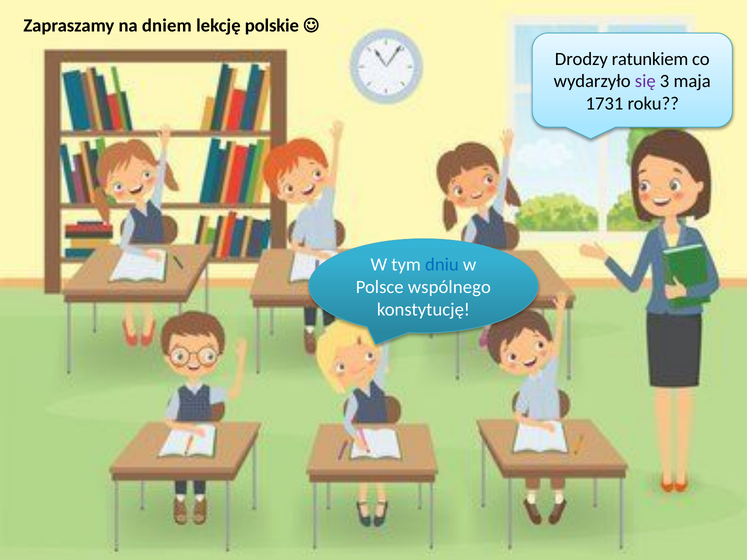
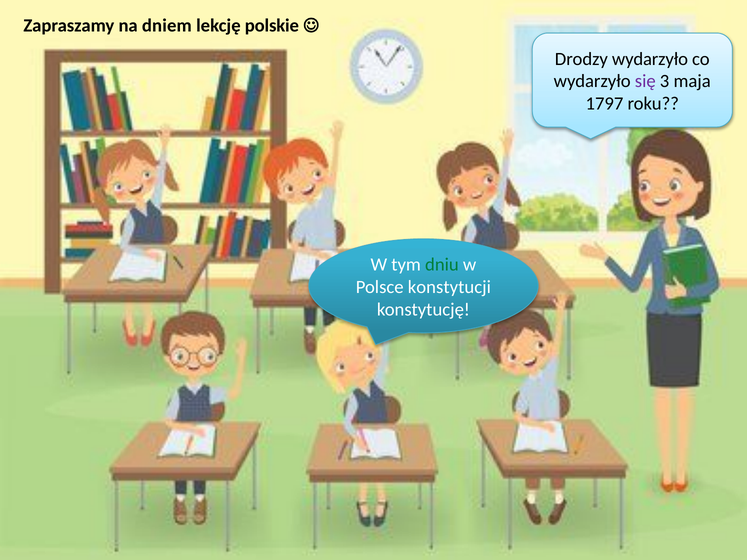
Drodzy ratunkiem: ratunkiem -> wydarzyło
1731: 1731 -> 1797
dniu colour: blue -> green
wspólnego: wspólnego -> konstytucji
